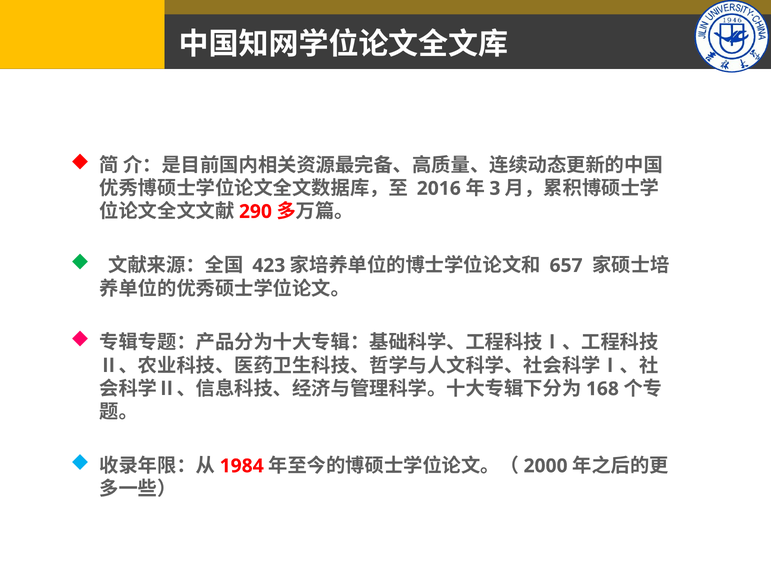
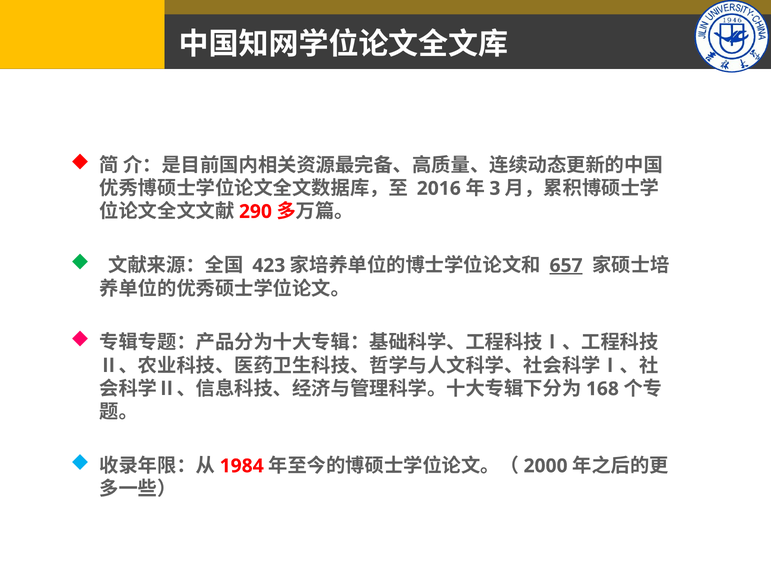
657 underline: none -> present
